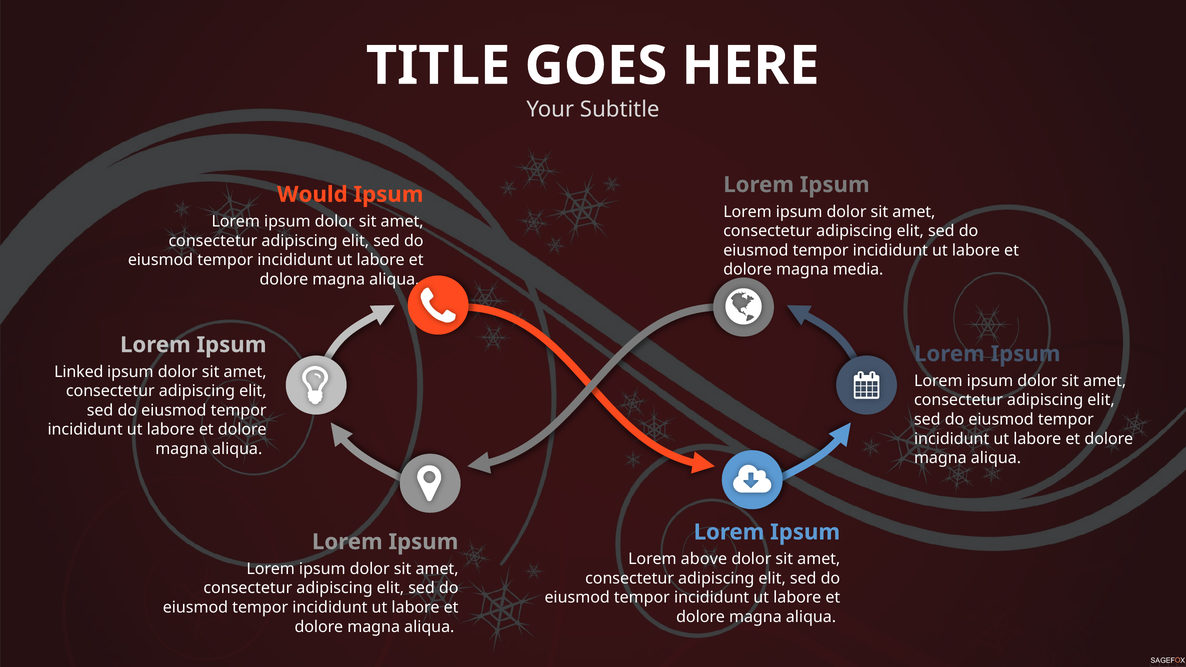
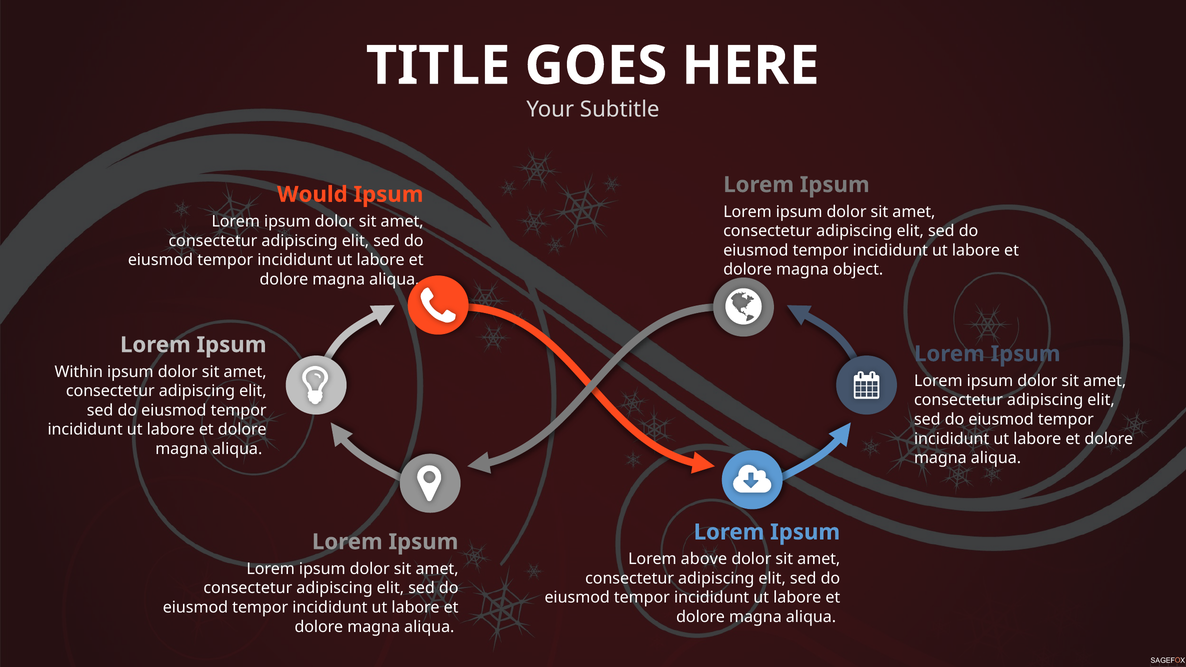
media: media -> object
Linked: Linked -> Within
